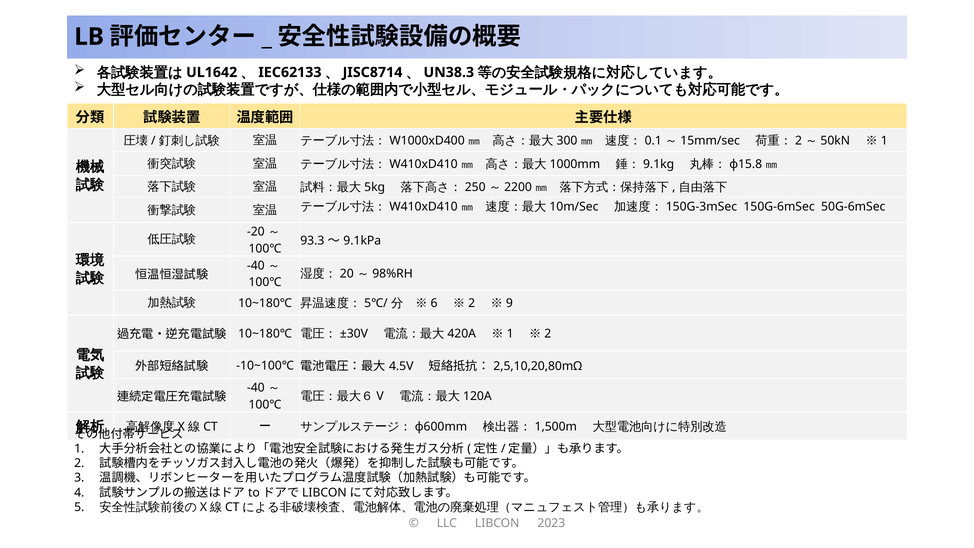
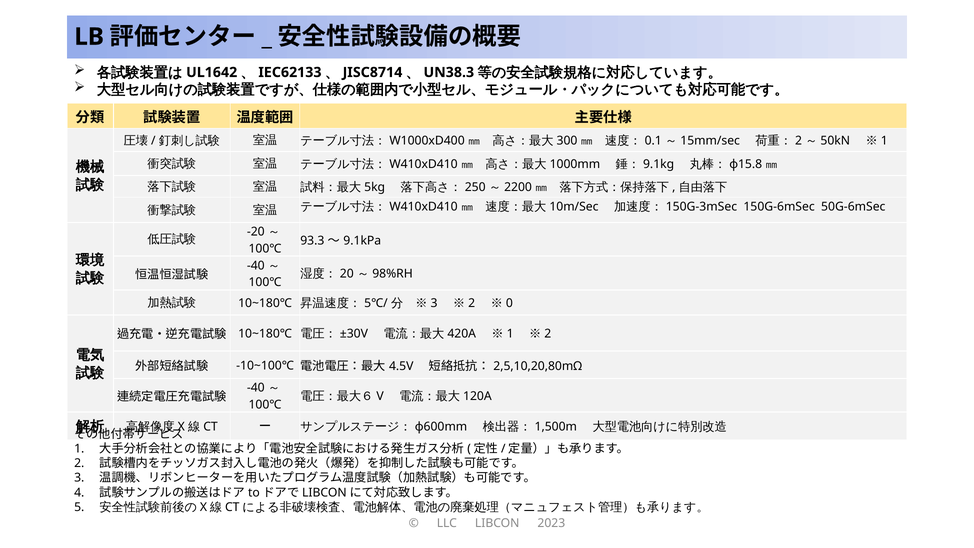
6 at (434, 303): 6 -> 3
9: 9 -> 0
